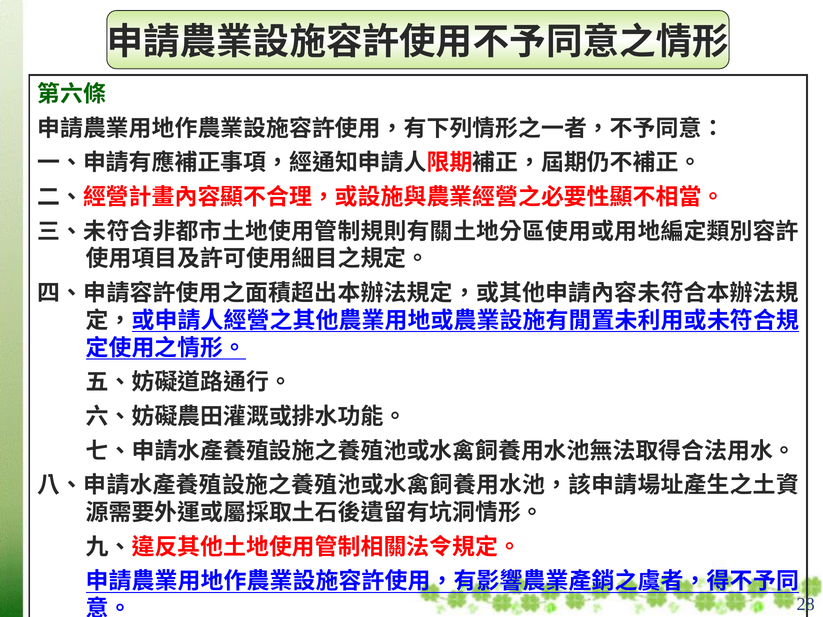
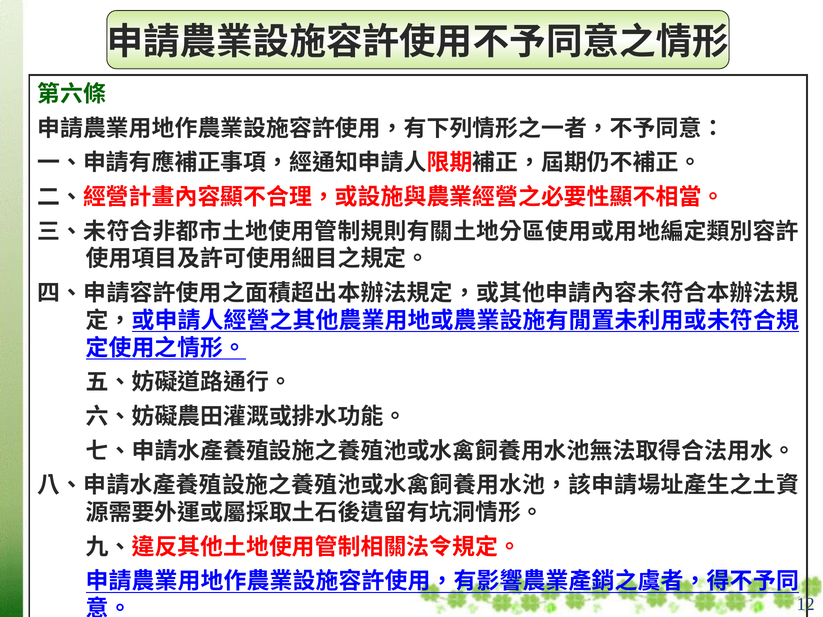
28: 28 -> 12
